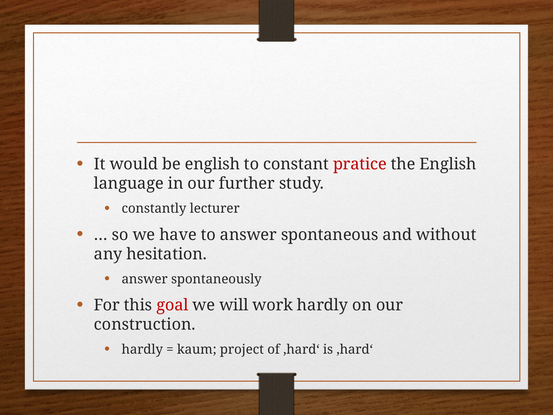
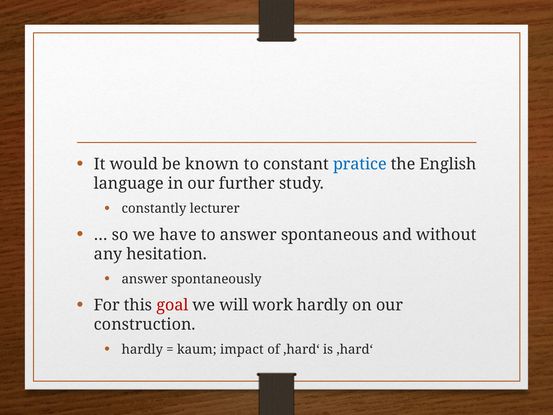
be english: english -> known
pratice colour: red -> blue
project: project -> impact
